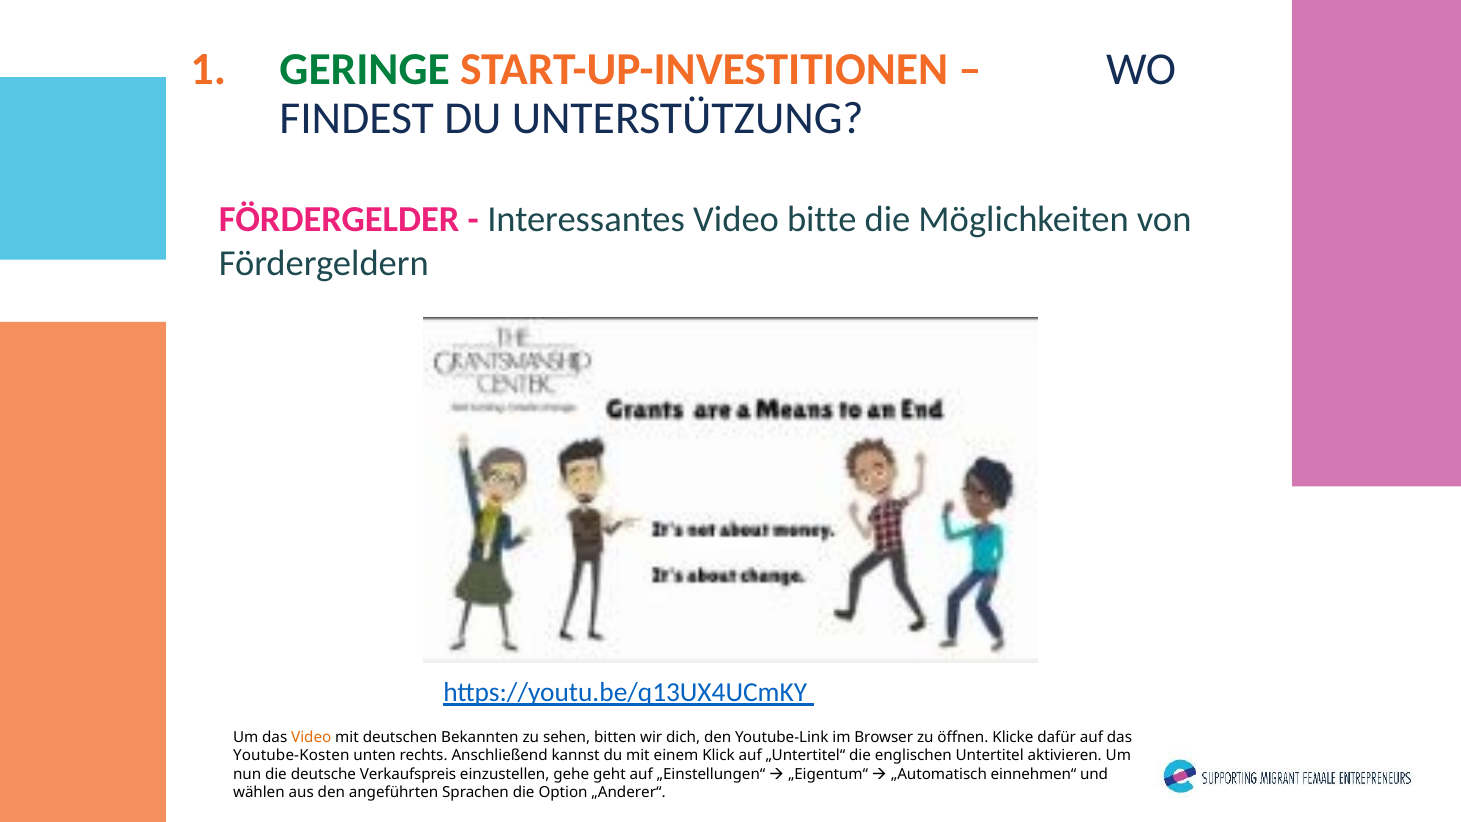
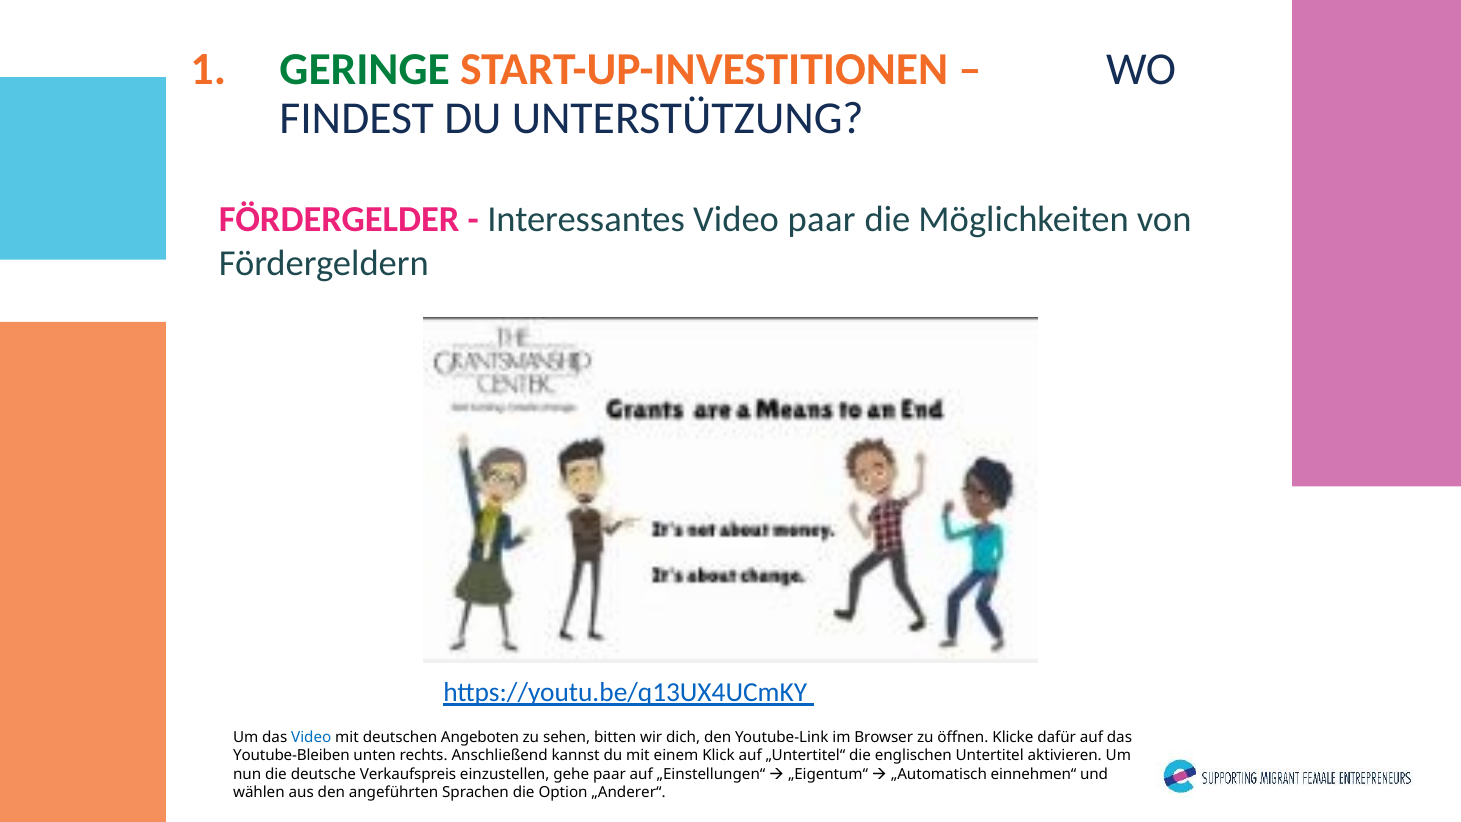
Video bitte: bitte -> paar
Video at (311, 737) colour: orange -> blue
Bekannten: Bekannten -> Angeboten
Youtube-Kosten: Youtube-Kosten -> Youtube-Bleiben
gehe geht: geht -> paar
